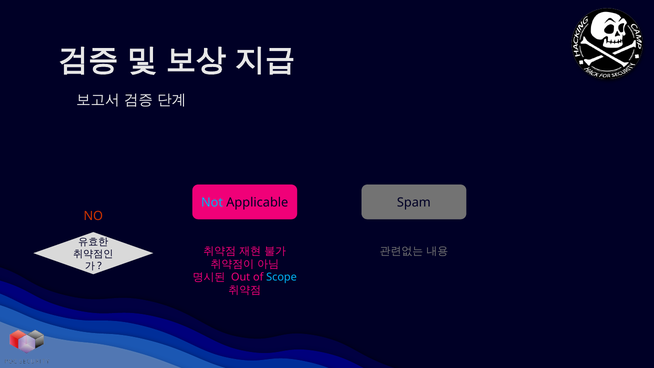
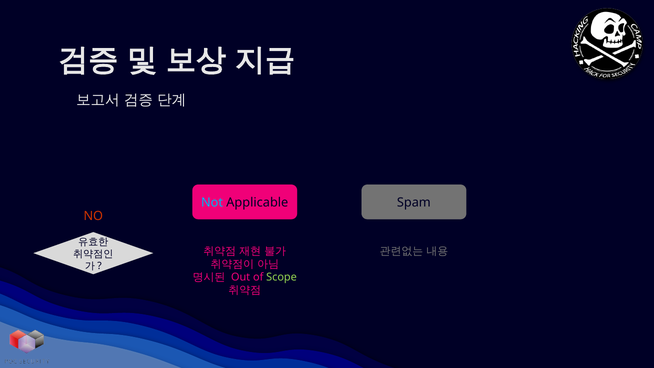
Scope colour: light blue -> light green
